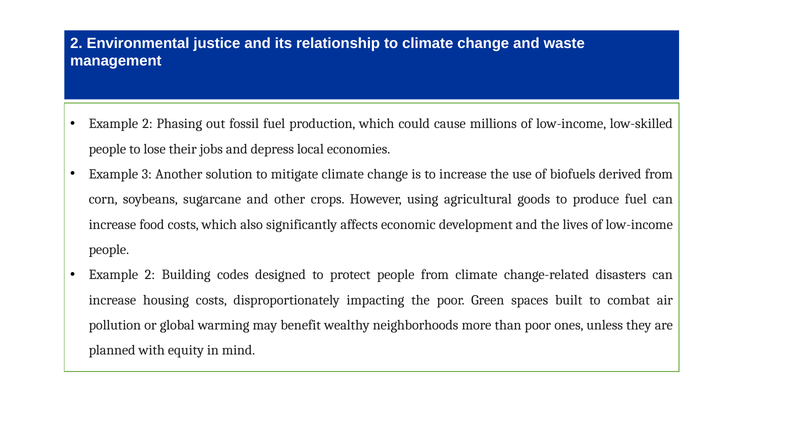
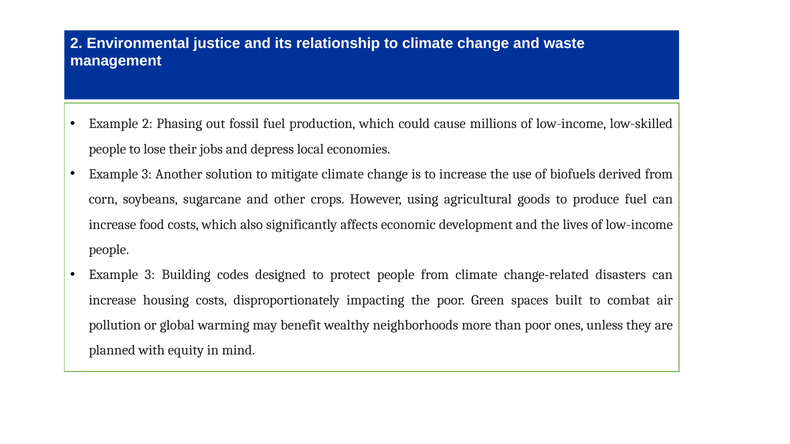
2 at (150, 275): 2 -> 3
